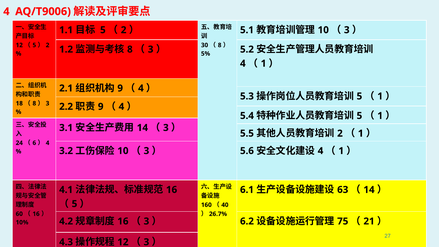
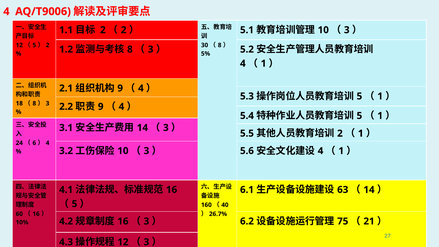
5 at (103, 30): 5 -> 2
